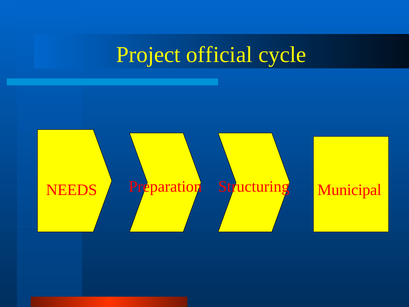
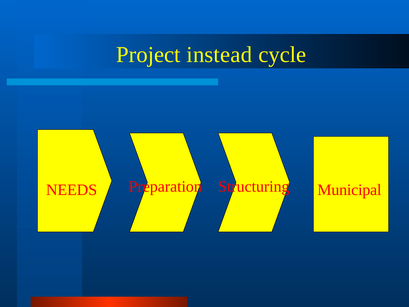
official: official -> instead
